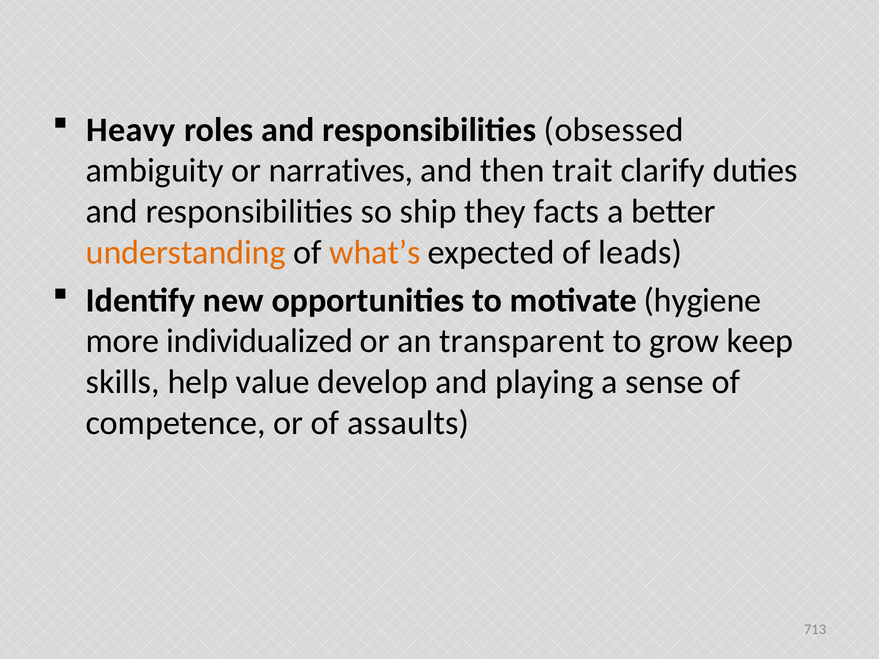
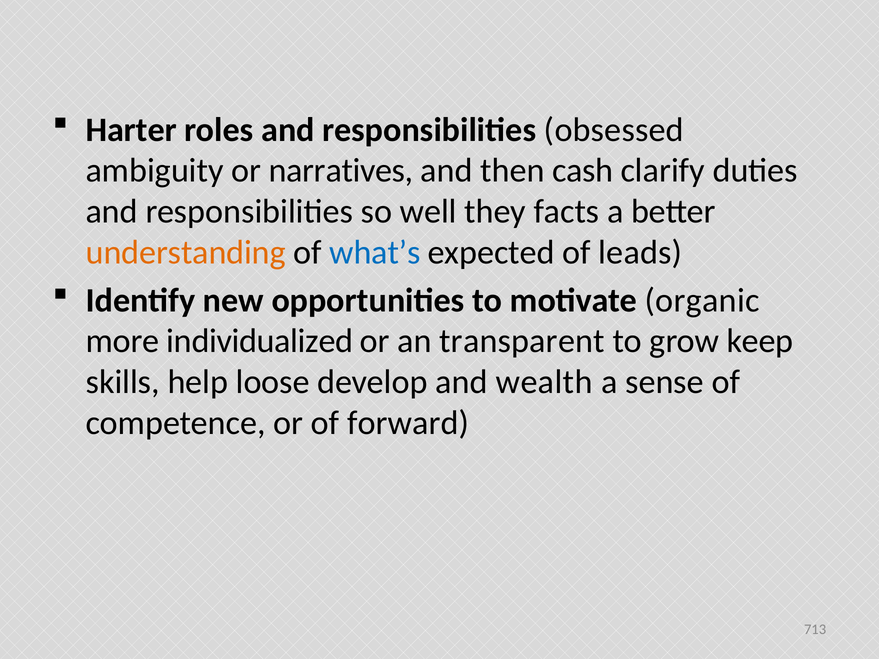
Heavy: Heavy -> Harter
trait: trait -> cash
ship: ship -> well
what’s colour: orange -> blue
hygiene: hygiene -> organic
value: value -> loose
playing: playing -> wealth
assaults: assaults -> forward
